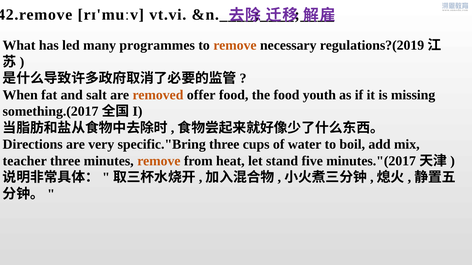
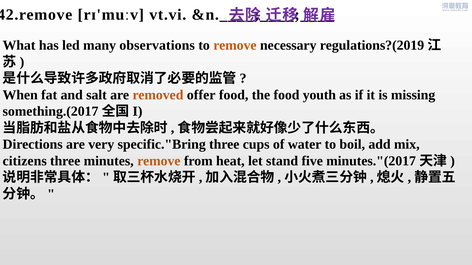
programmes: programmes -> observations
teacher: teacher -> citizens
